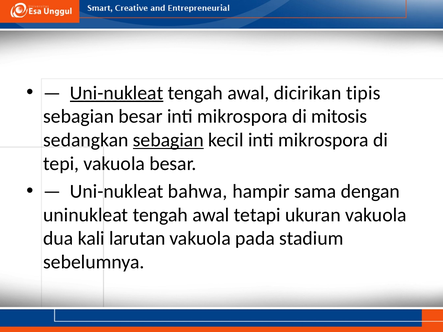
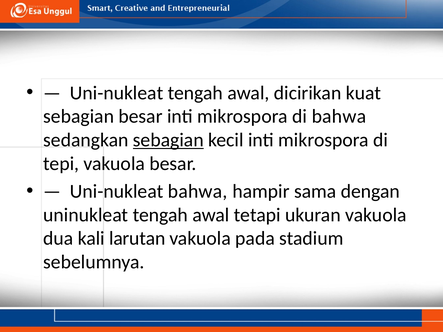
Uni-nukleat at (117, 93) underline: present -> none
tipis: tipis -> kuat
di mitosis: mitosis -> bahwa
